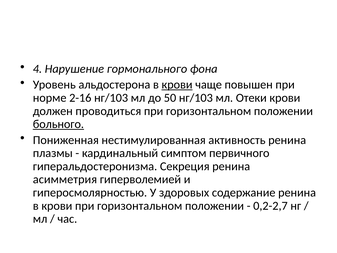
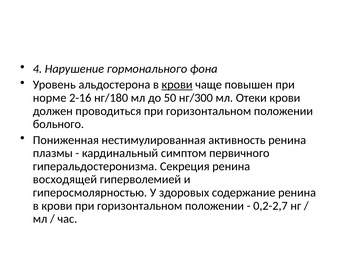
2-16 нг/103: нг/103 -> нг/180
50 нг/103: нг/103 -> нг/300
больного underline: present -> none
асимметрия: асимметрия -> восходящей
